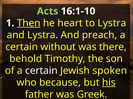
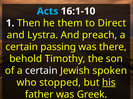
Acts colour: light green -> light blue
Then underline: present -> none
heart: heart -> them
to Lystra: Lystra -> Direct
without: without -> passing
because: because -> stopped
